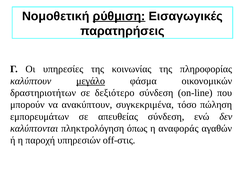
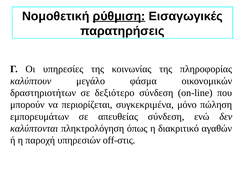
μεγάλο underline: present -> none
ανακύπτουν: ανακύπτουν -> περιορίζεται
τόσο: τόσο -> μόνο
αναφοράς: αναφοράς -> διακριτικό
